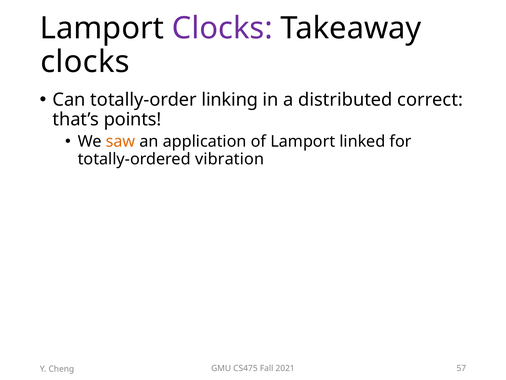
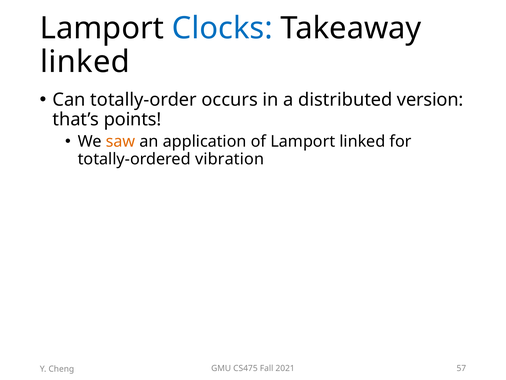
Clocks at (222, 28) colour: purple -> blue
clocks at (85, 62): clocks -> linked
linking: linking -> occurs
correct: correct -> version
